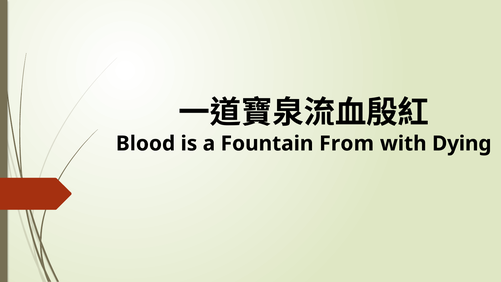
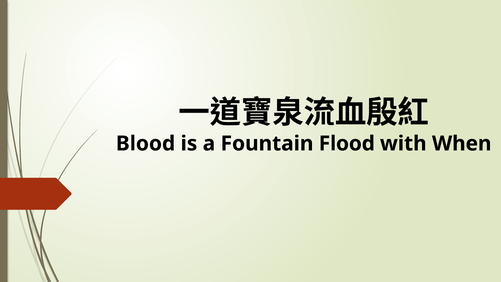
From: From -> Flood
Dying: Dying -> When
